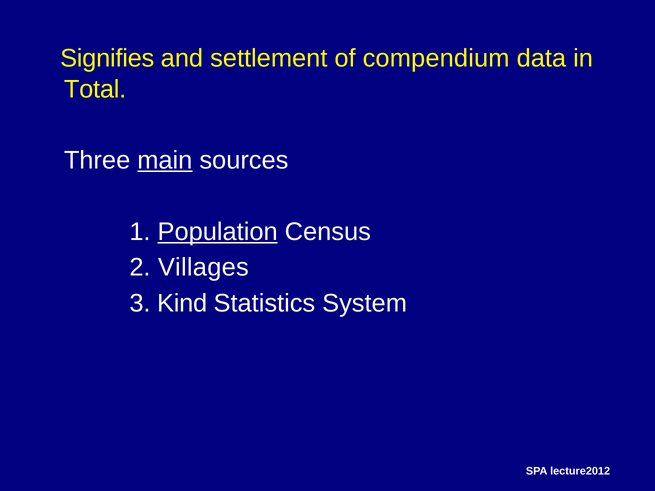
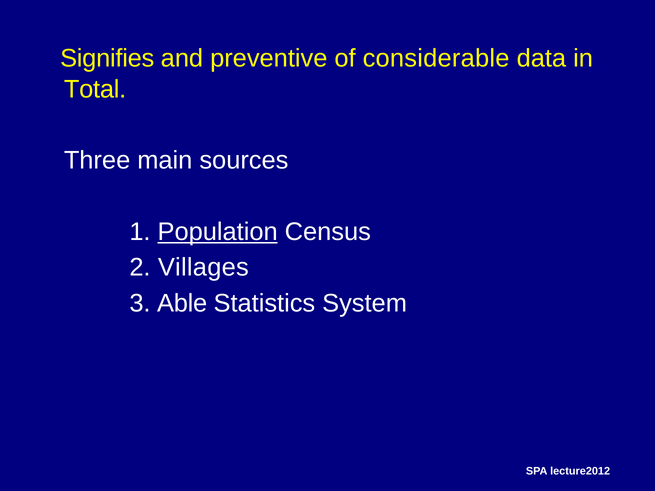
settlement: settlement -> preventive
compendium: compendium -> considerable
main underline: present -> none
Kind: Kind -> Able
